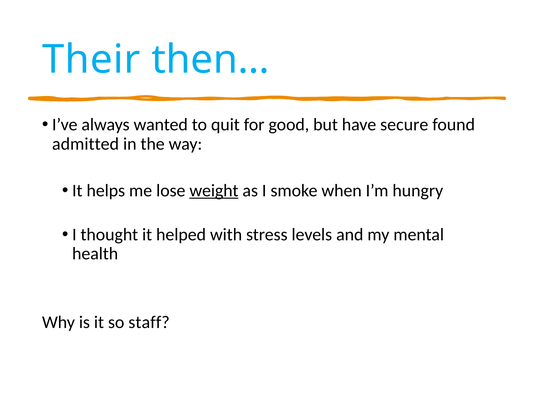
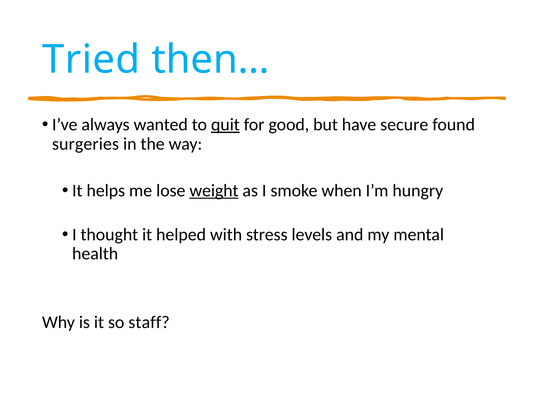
Their: Their -> Tried
quit underline: none -> present
admitted: admitted -> surgeries
